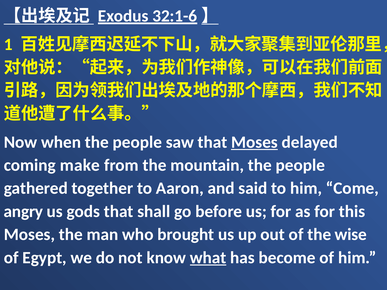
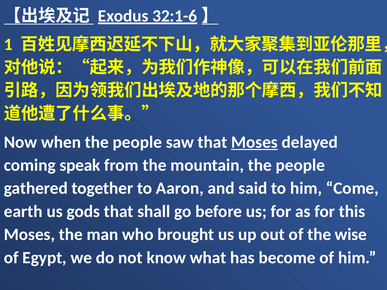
make: make -> speak
angry: angry -> earth
what underline: present -> none
